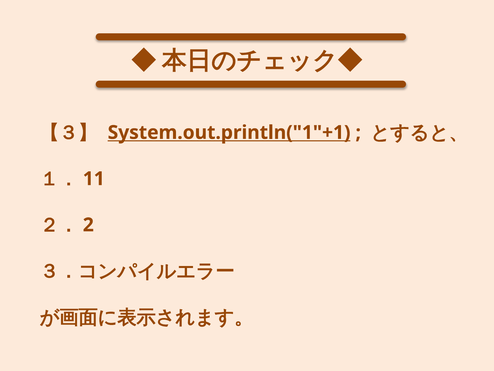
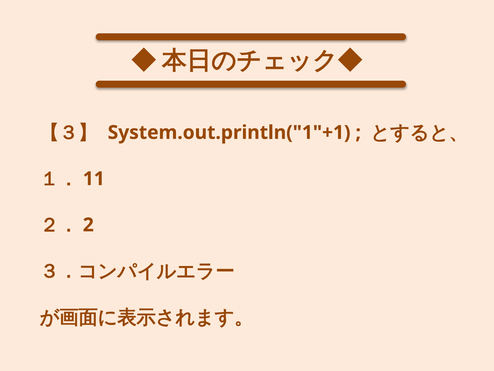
System.out.println("1"+1 underline: present -> none
